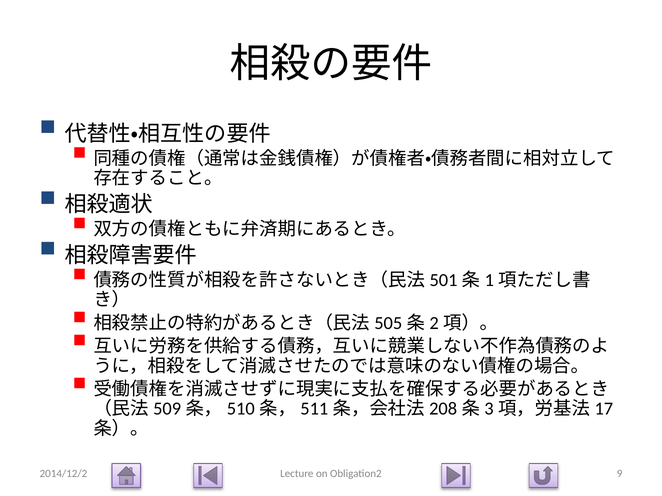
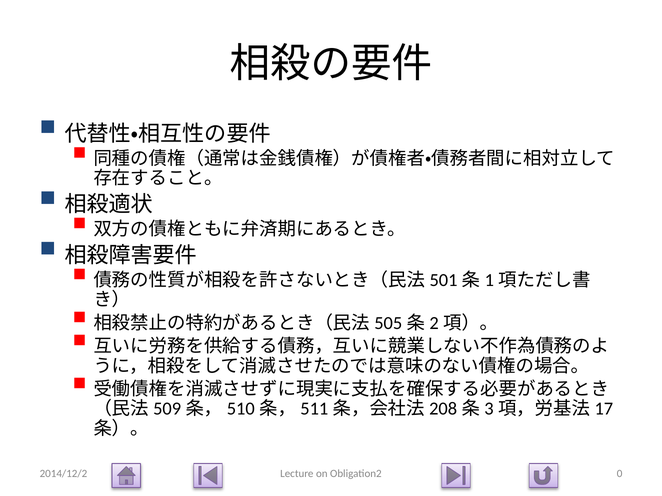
9: 9 -> 0
